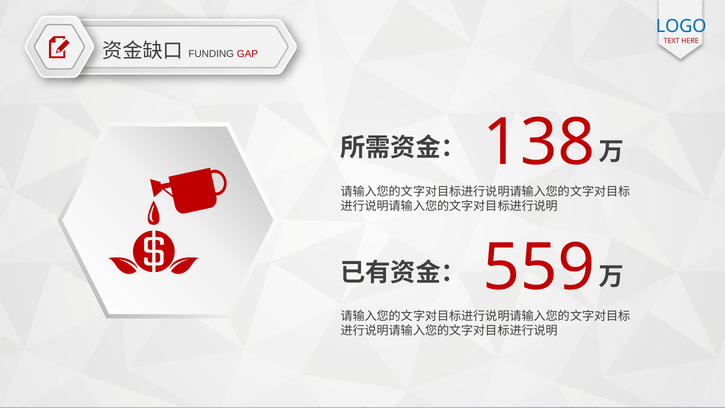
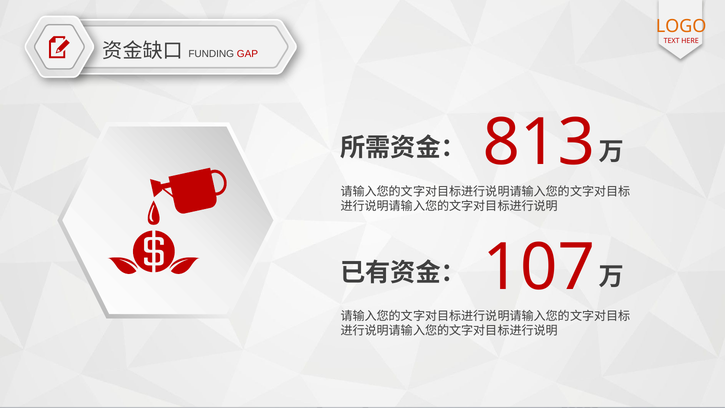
LOGO colour: blue -> orange
138: 138 -> 813
559: 559 -> 107
